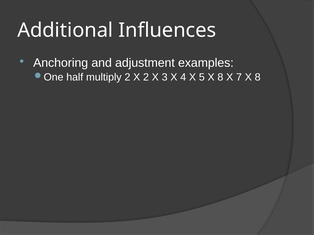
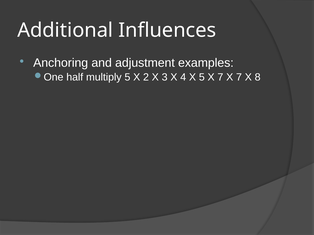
multiply 2: 2 -> 5
5 X 8: 8 -> 7
